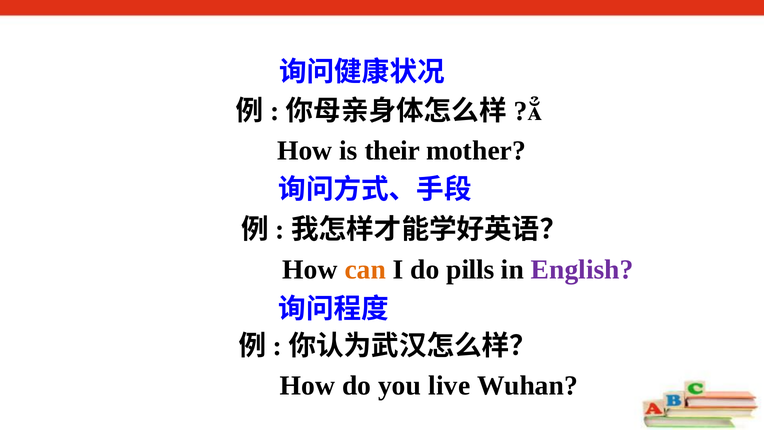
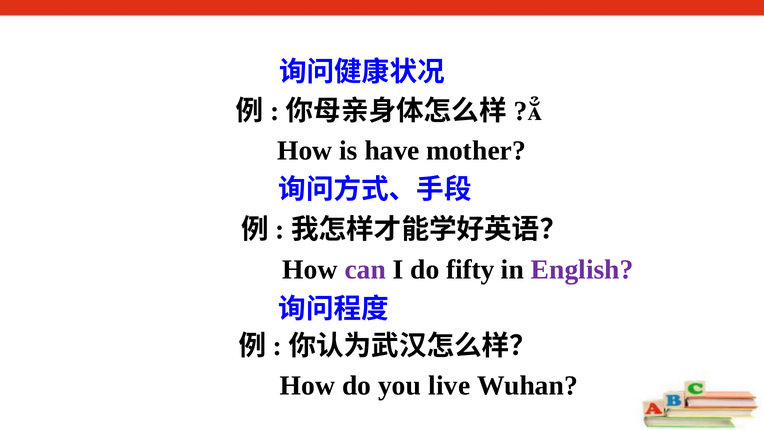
their: their -> have
can colour: orange -> purple
pills: pills -> fifty
